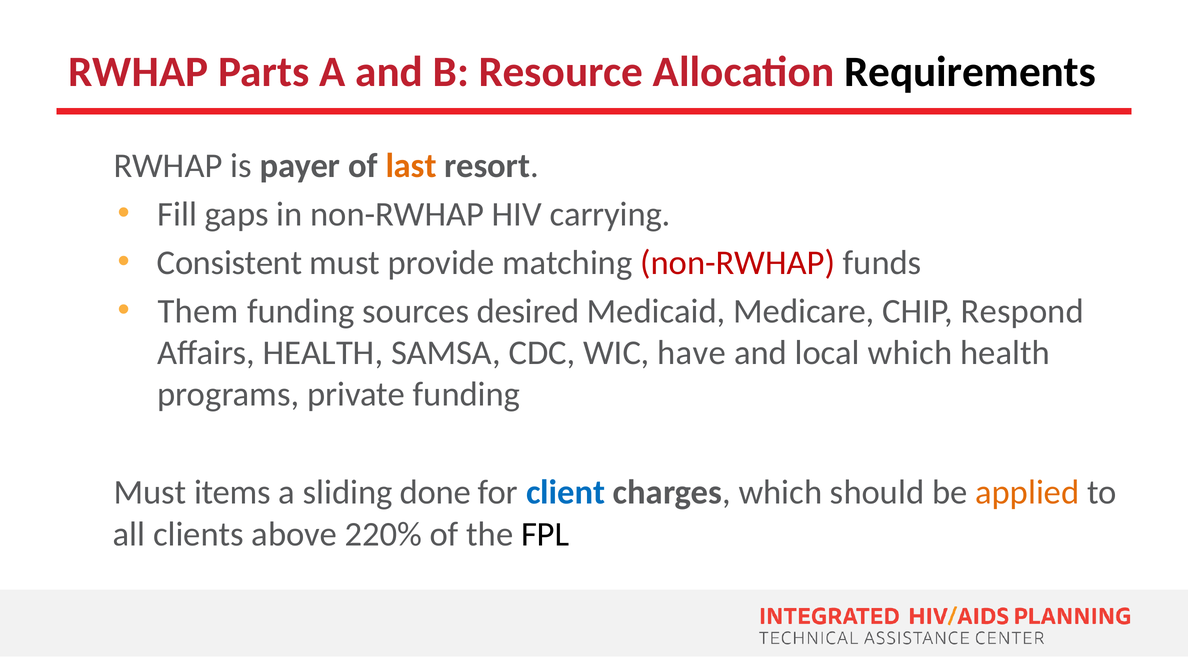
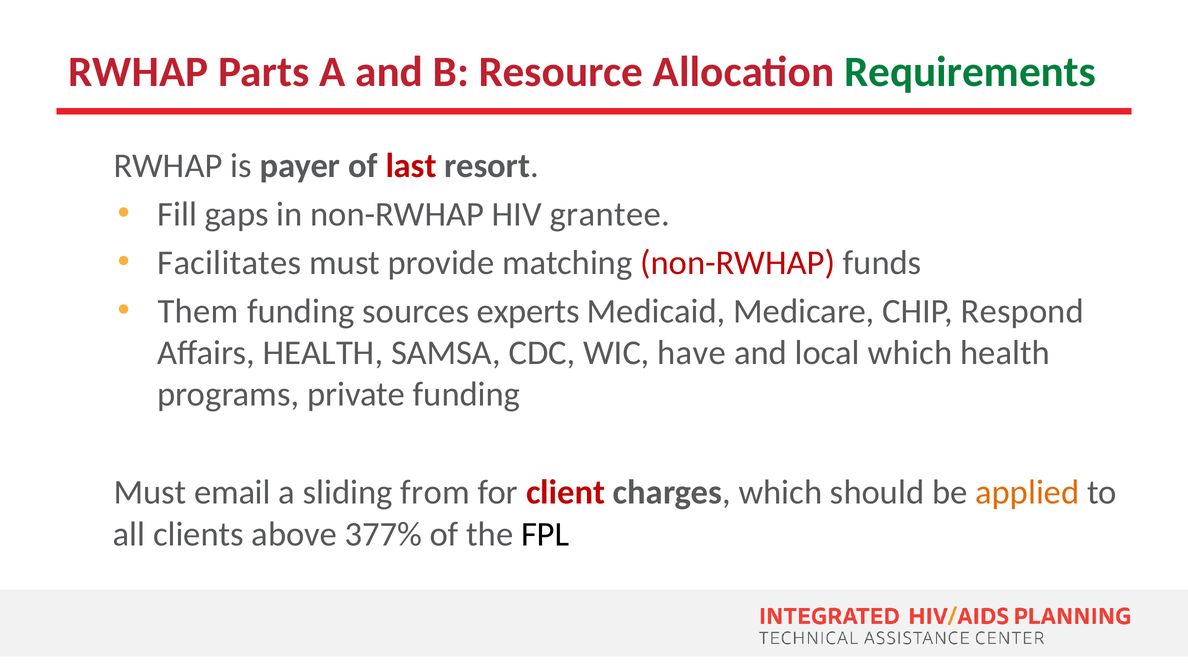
Requirements colour: black -> green
last colour: orange -> red
carrying: carrying -> grantee
Consistent: Consistent -> Facilitates
desired: desired -> experts
items: items -> email
done: done -> from
client colour: blue -> red
220%: 220% -> 377%
